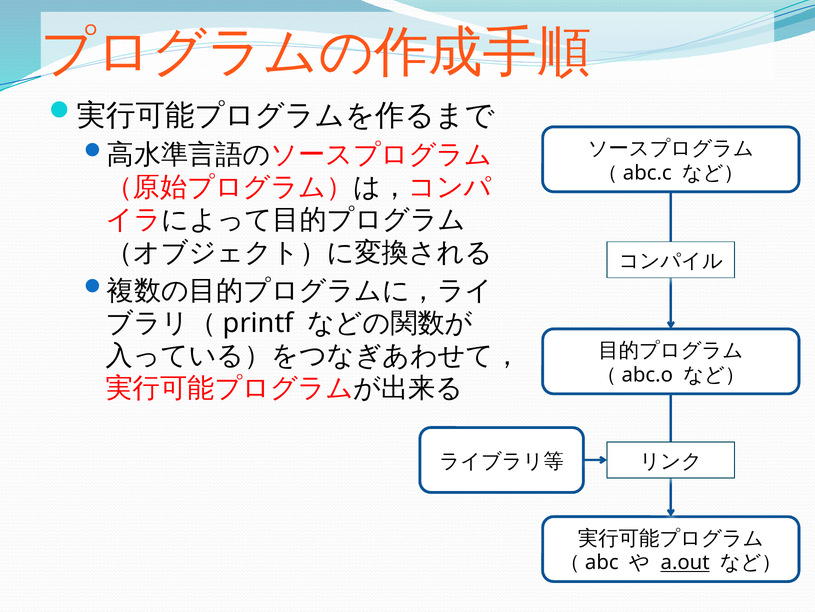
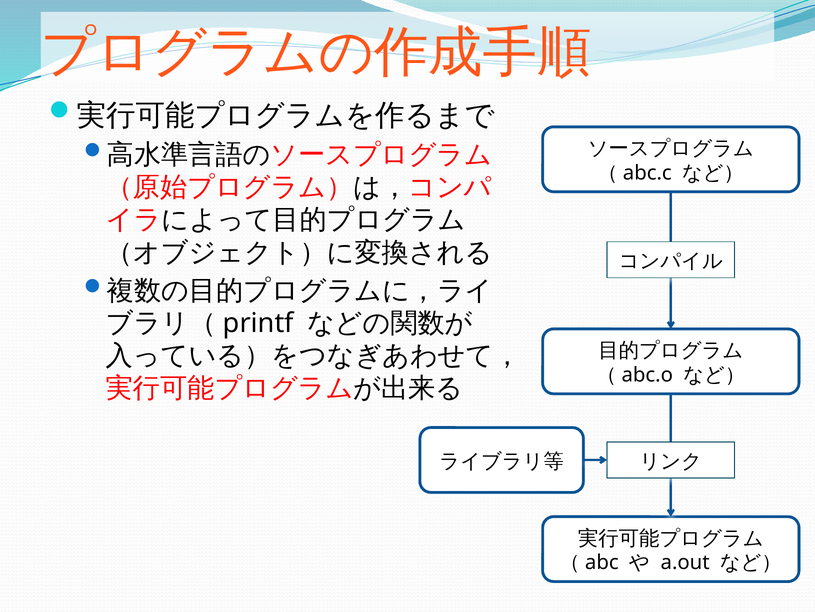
a.out underline: present -> none
